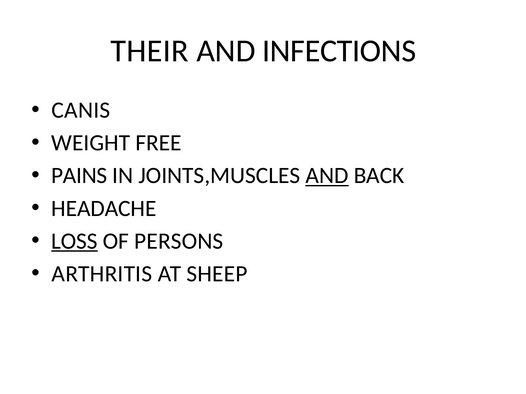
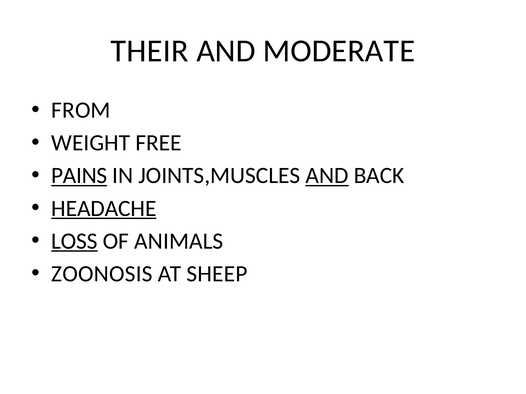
INFECTIONS: INFECTIONS -> MODERATE
CANIS: CANIS -> FROM
PAINS underline: none -> present
HEADACHE underline: none -> present
PERSONS: PERSONS -> ANIMALS
ARTHRITIS: ARTHRITIS -> ZOONOSIS
